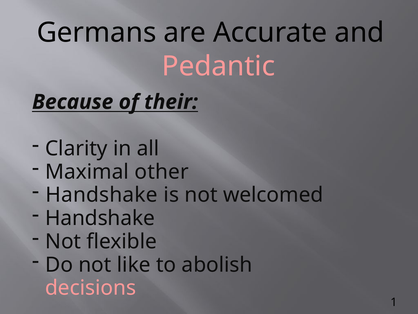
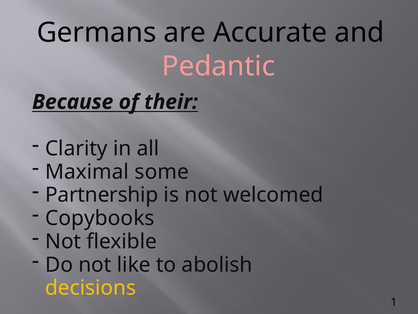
other: other -> some
Handshake at (102, 195): Handshake -> Partnership
Handshake at (100, 218): Handshake -> Copybooks
decisions colour: pink -> yellow
